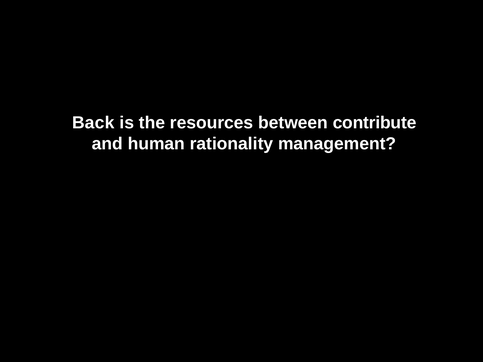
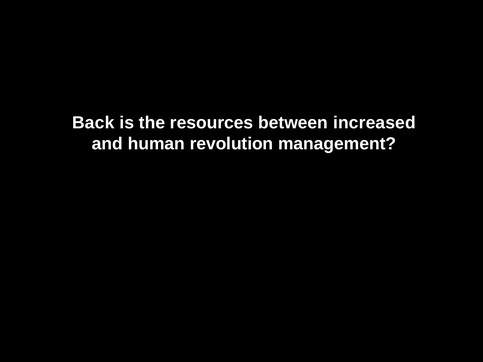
contribute: contribute -> increased
rationality: rationality -> revolution
